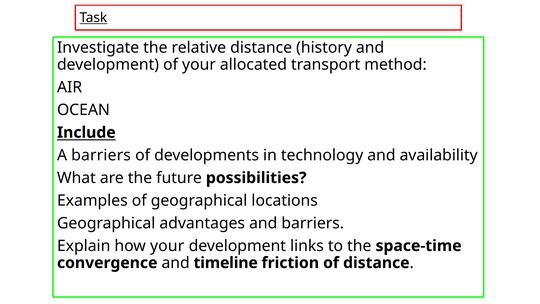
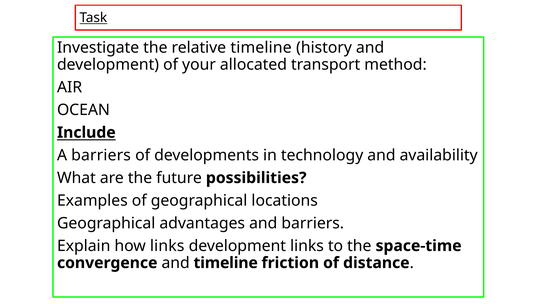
relative distance: distance -> timeline
how your: your -> links
